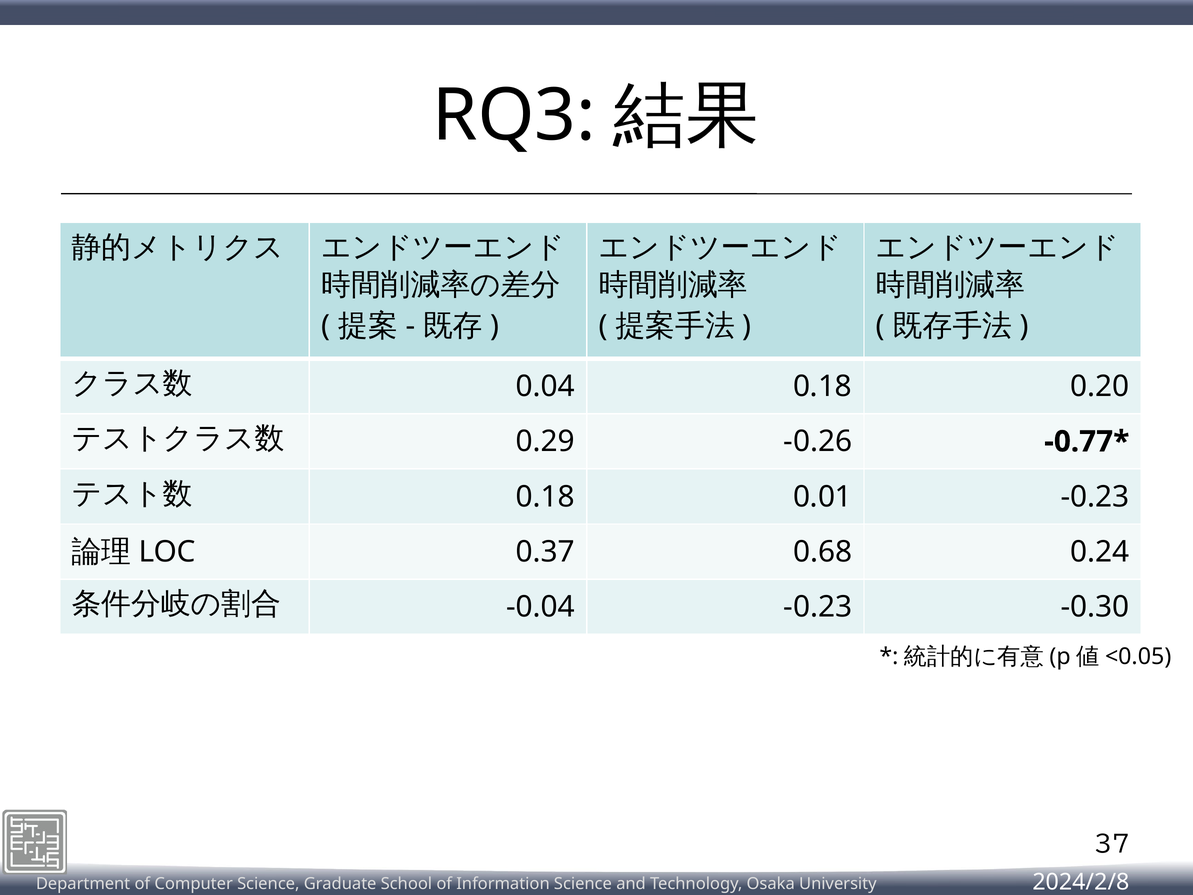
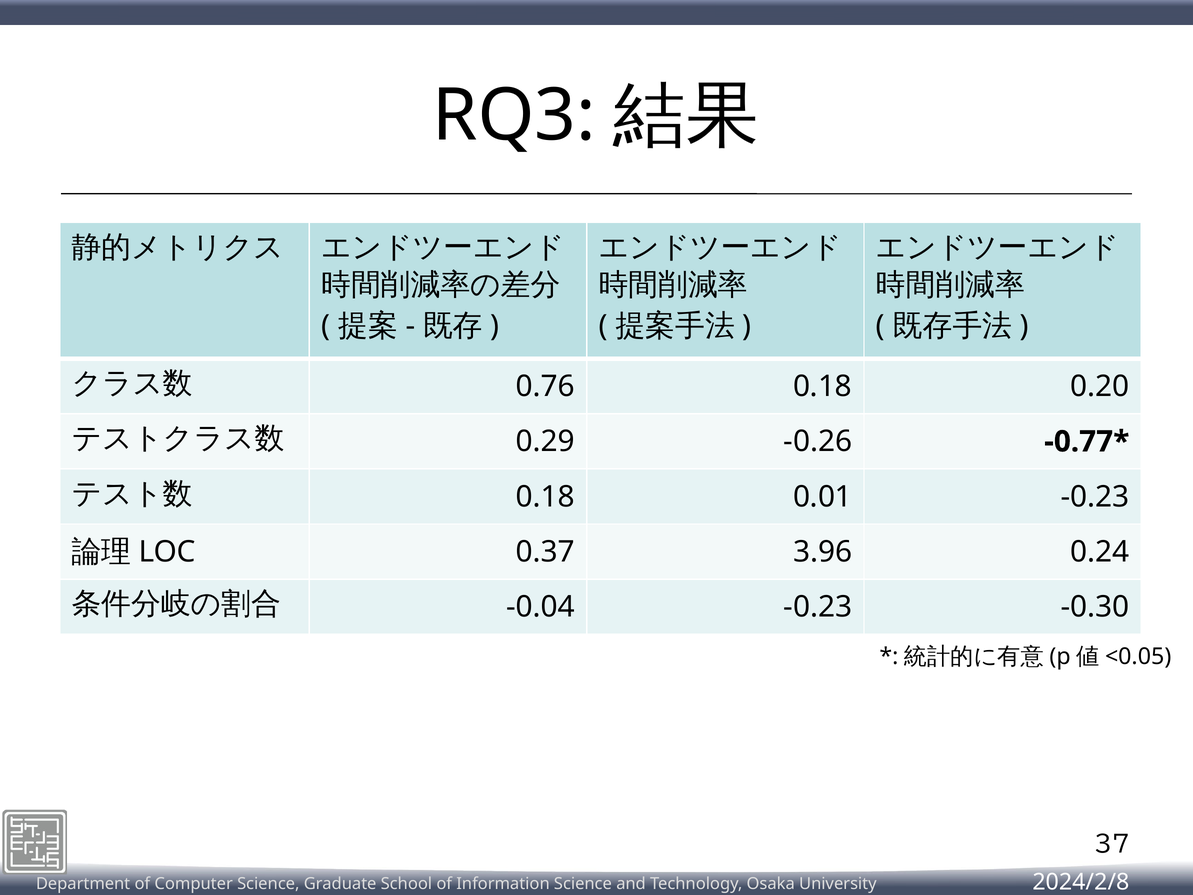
0.04: 0.04 -> 0.76
0.68: 0.68 -> 3.96
